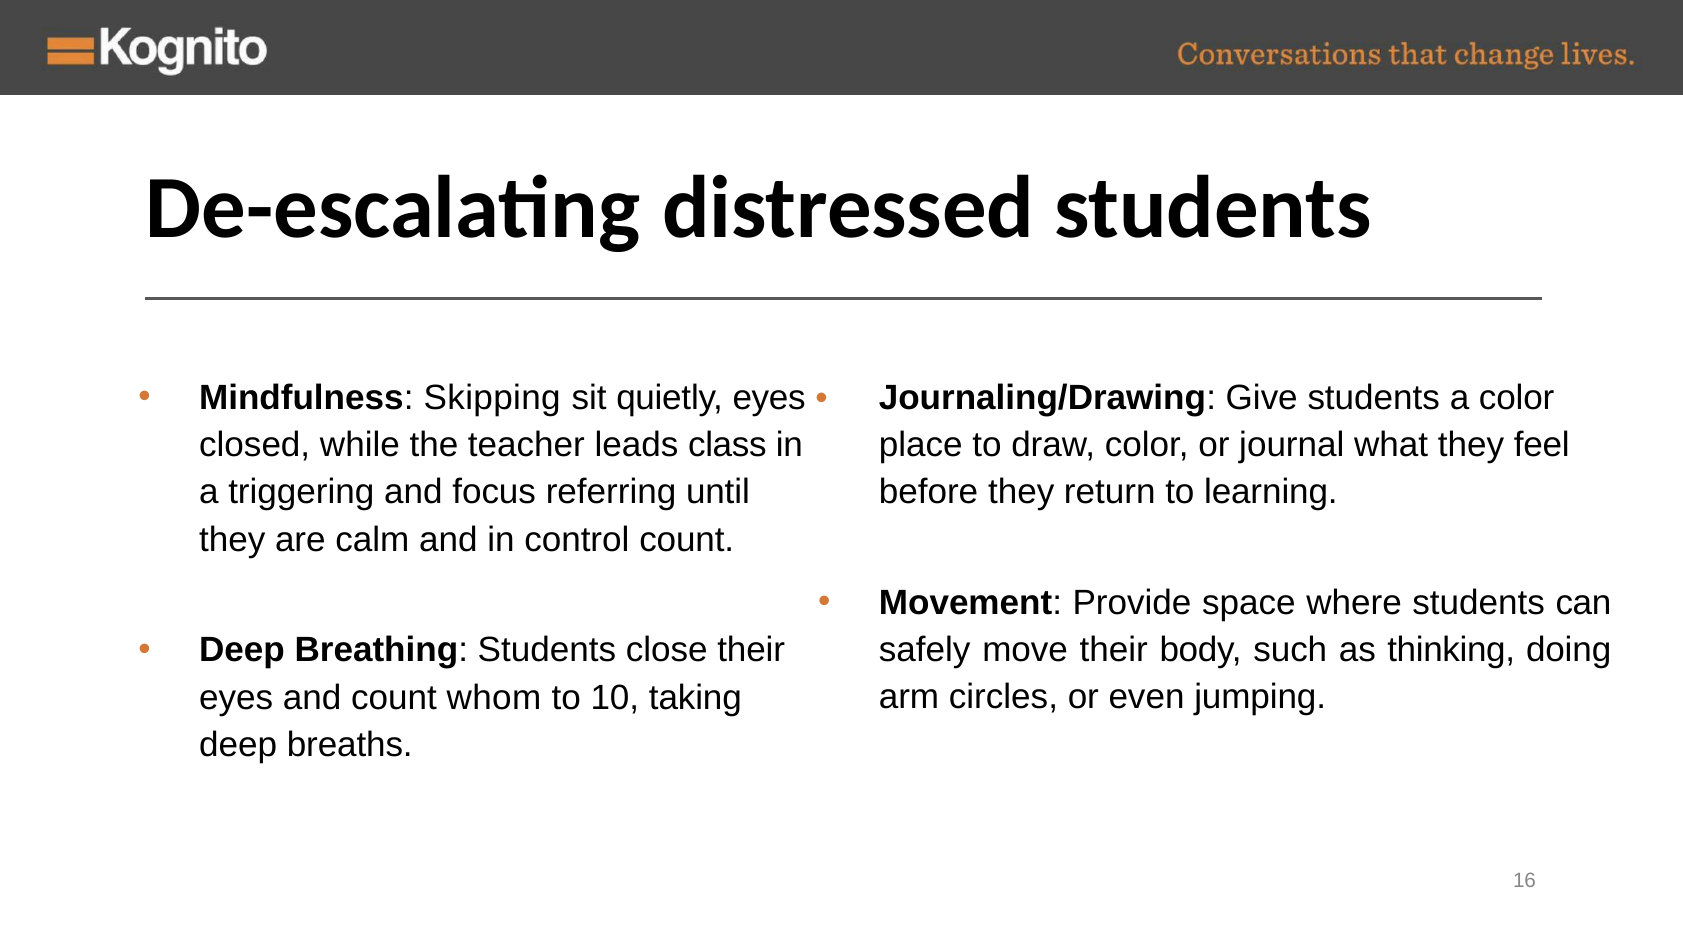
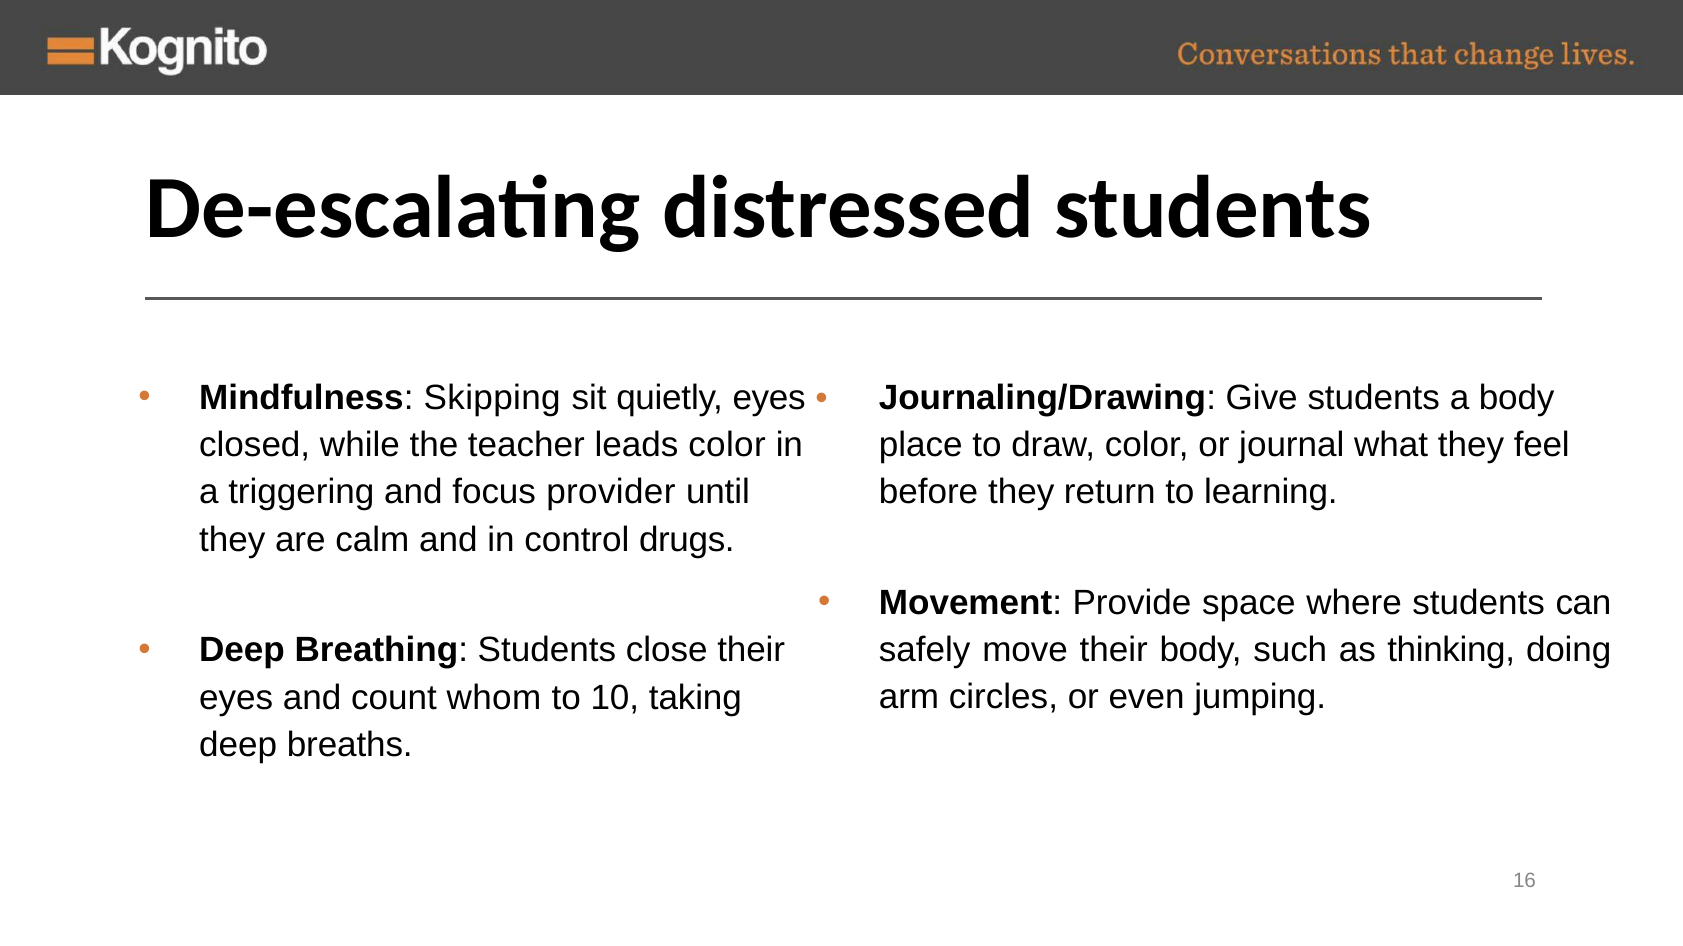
a color: color -> body
leads class: class -> color
referring: referring -> provider
control count: count -> drugs
